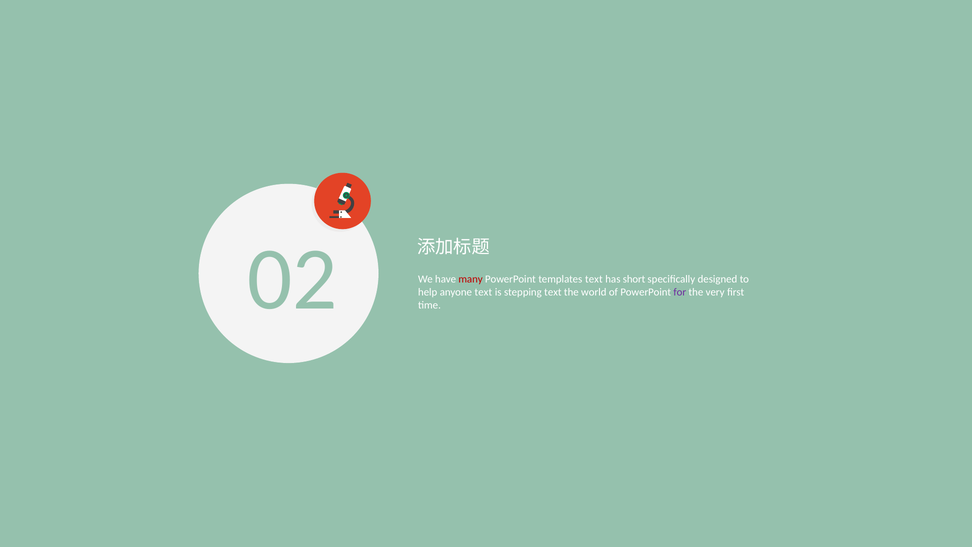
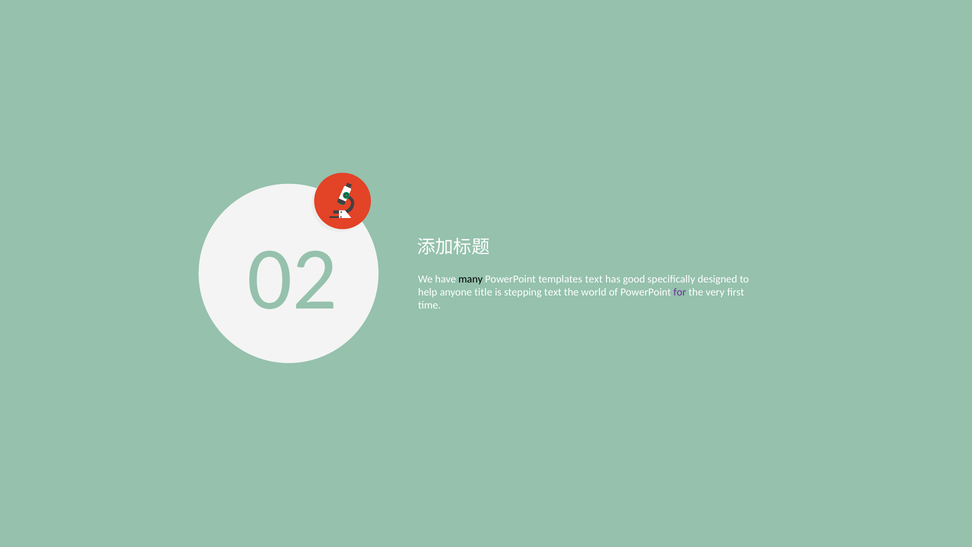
many colour: red -> black
short: short -> good
anyone text: text -> title
